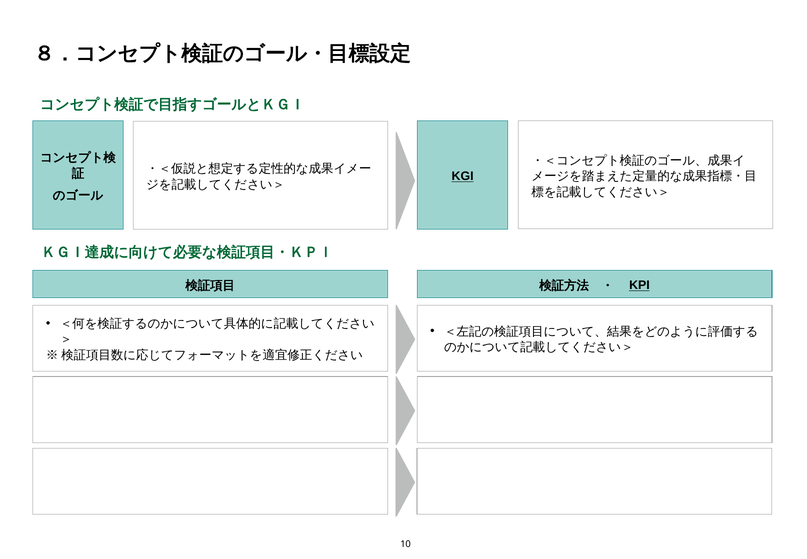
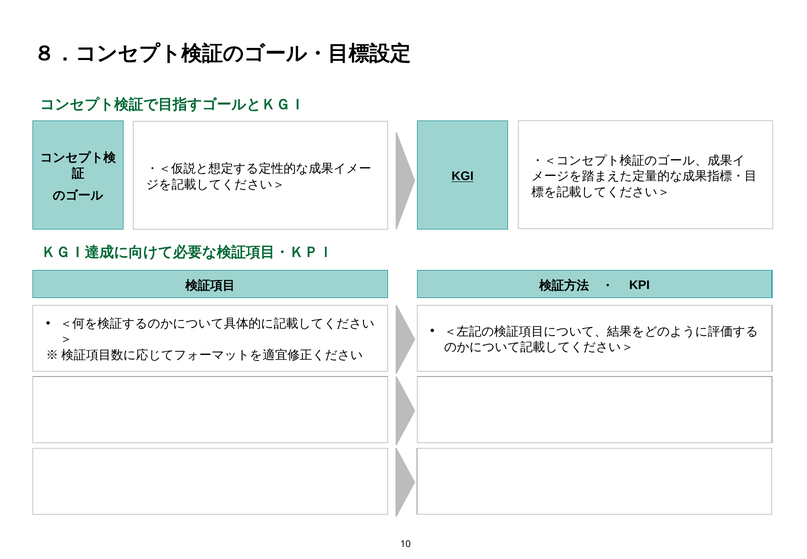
KPI underline: present -> none
